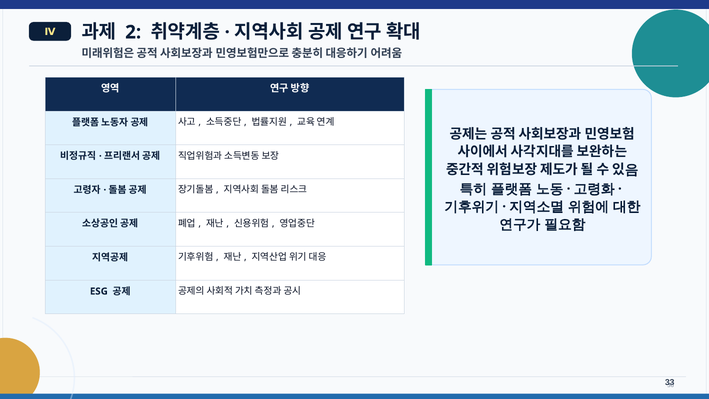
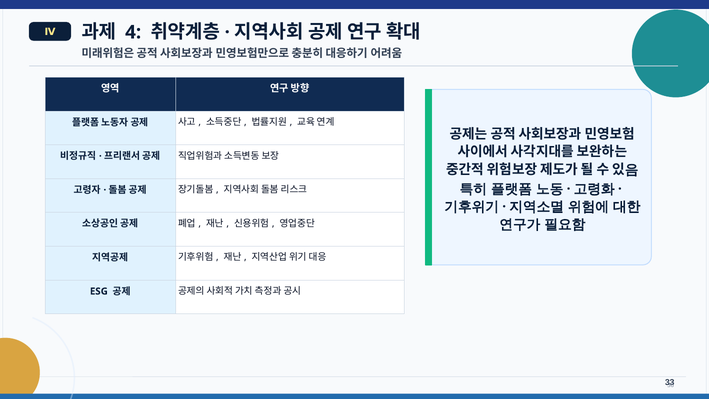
2: 2 -> 4
